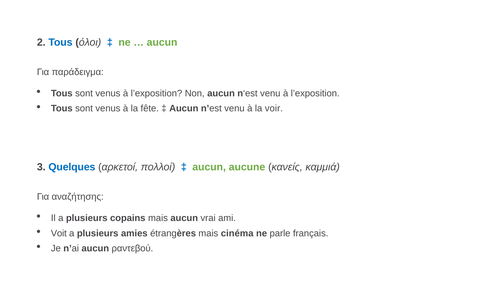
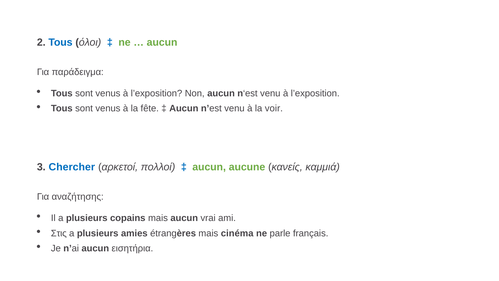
Quelques: Quelques -> Chercher
Voit: Voit -> Στις
ραντεβού: ραντεβού -> εισητήρια
